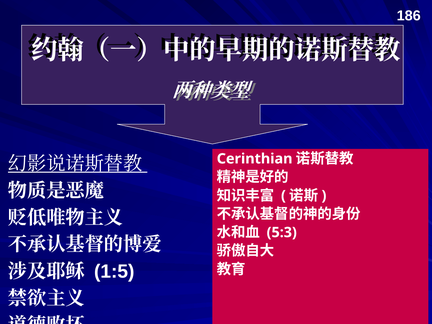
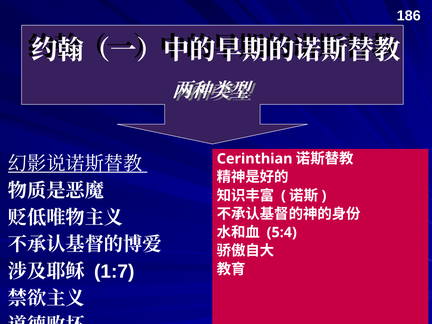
5:3: 5:3 -> 5:4
1:5: 1:5 -> 1:7
